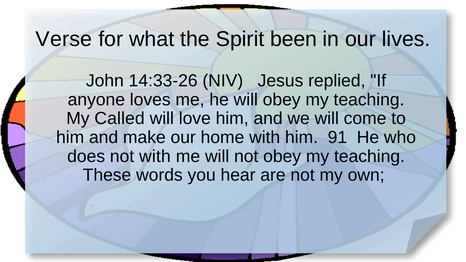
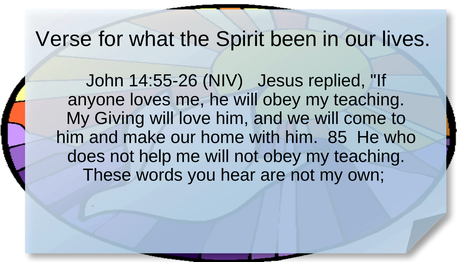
14:33-26: 14:33-26 -> 14:55-26
Called: Called -> Giving
91: 91 -> 85
not with: with -> help
